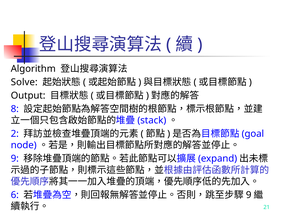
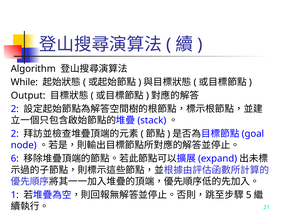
Solve: Solve -> While
8 at (15, 109): 8 -> 2
9 at (15, 159): 9 -> 6
6: 6 -> 1
9 at (249, 195): 9 -> 5
